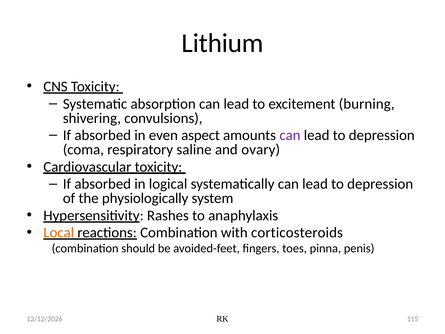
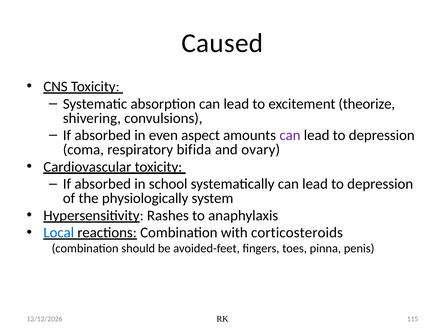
Lithium: Lithium -> Caused
burning: burning -> theorize
saline: saline -> bifida
logical: logical -> school
Local colour: orange -> blue
